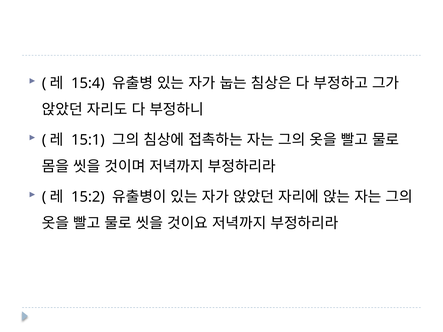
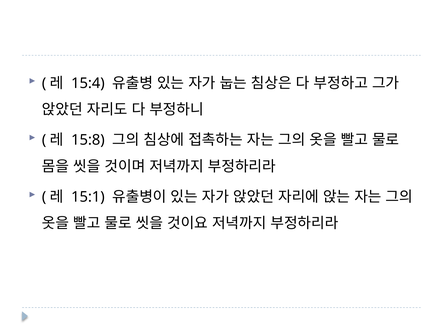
15:1: 15:1 -> 15:8
15:2: 15:2 -> 15:1
